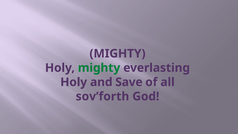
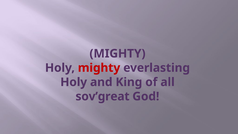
mighty at (99, 68) colour: green -> red
Save: Save -> King
sov’forth: sov’forth -> sov’great
